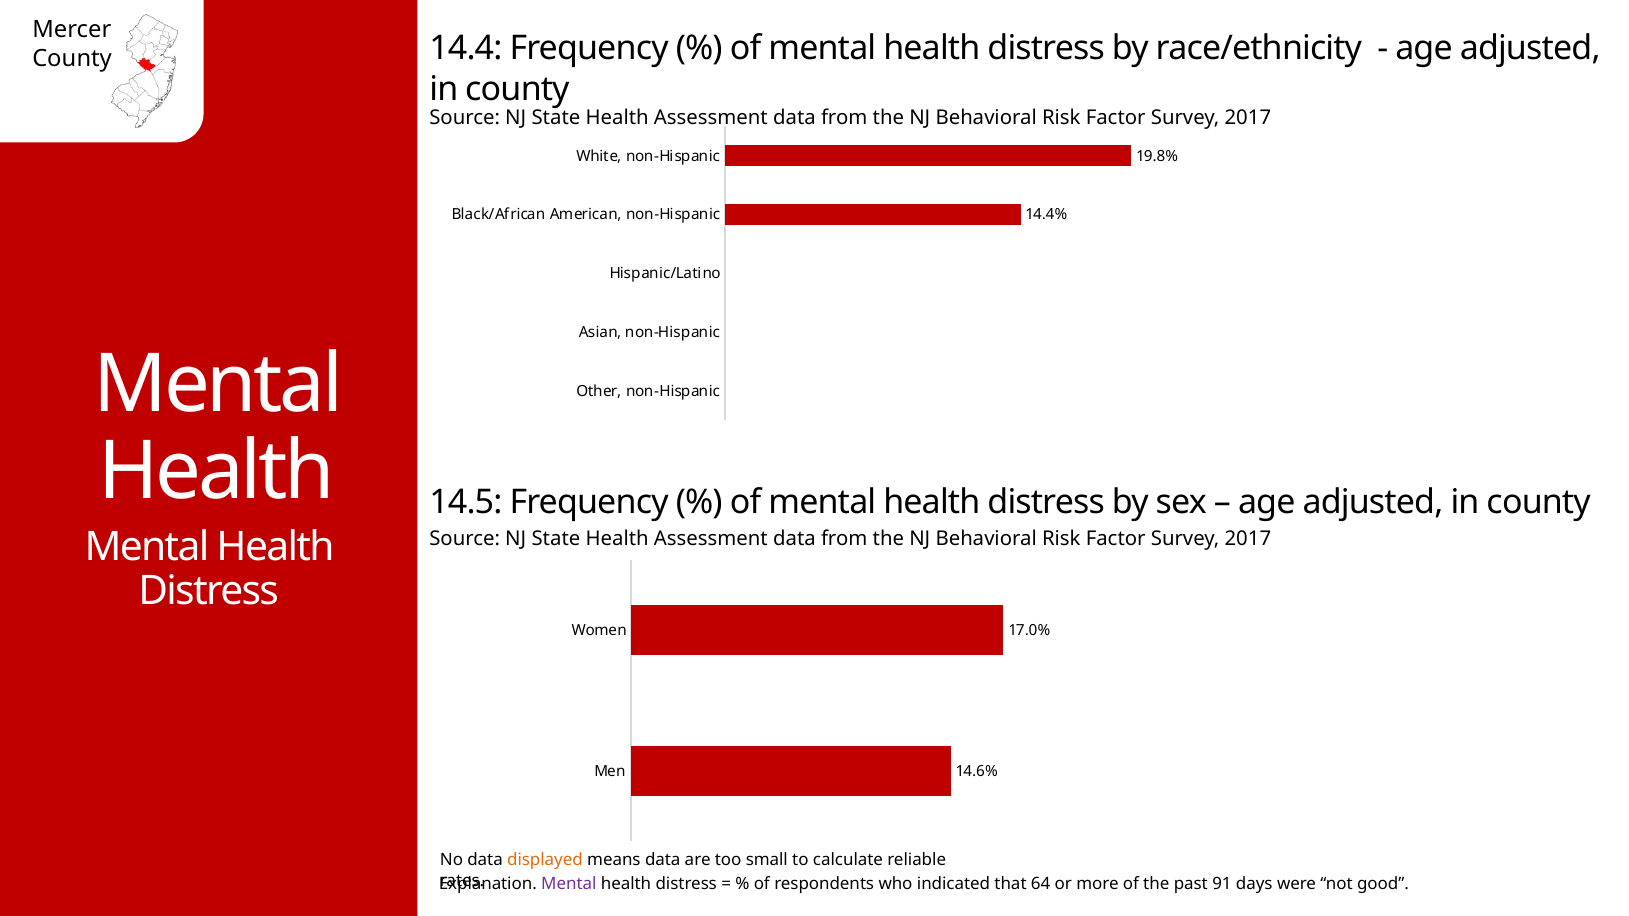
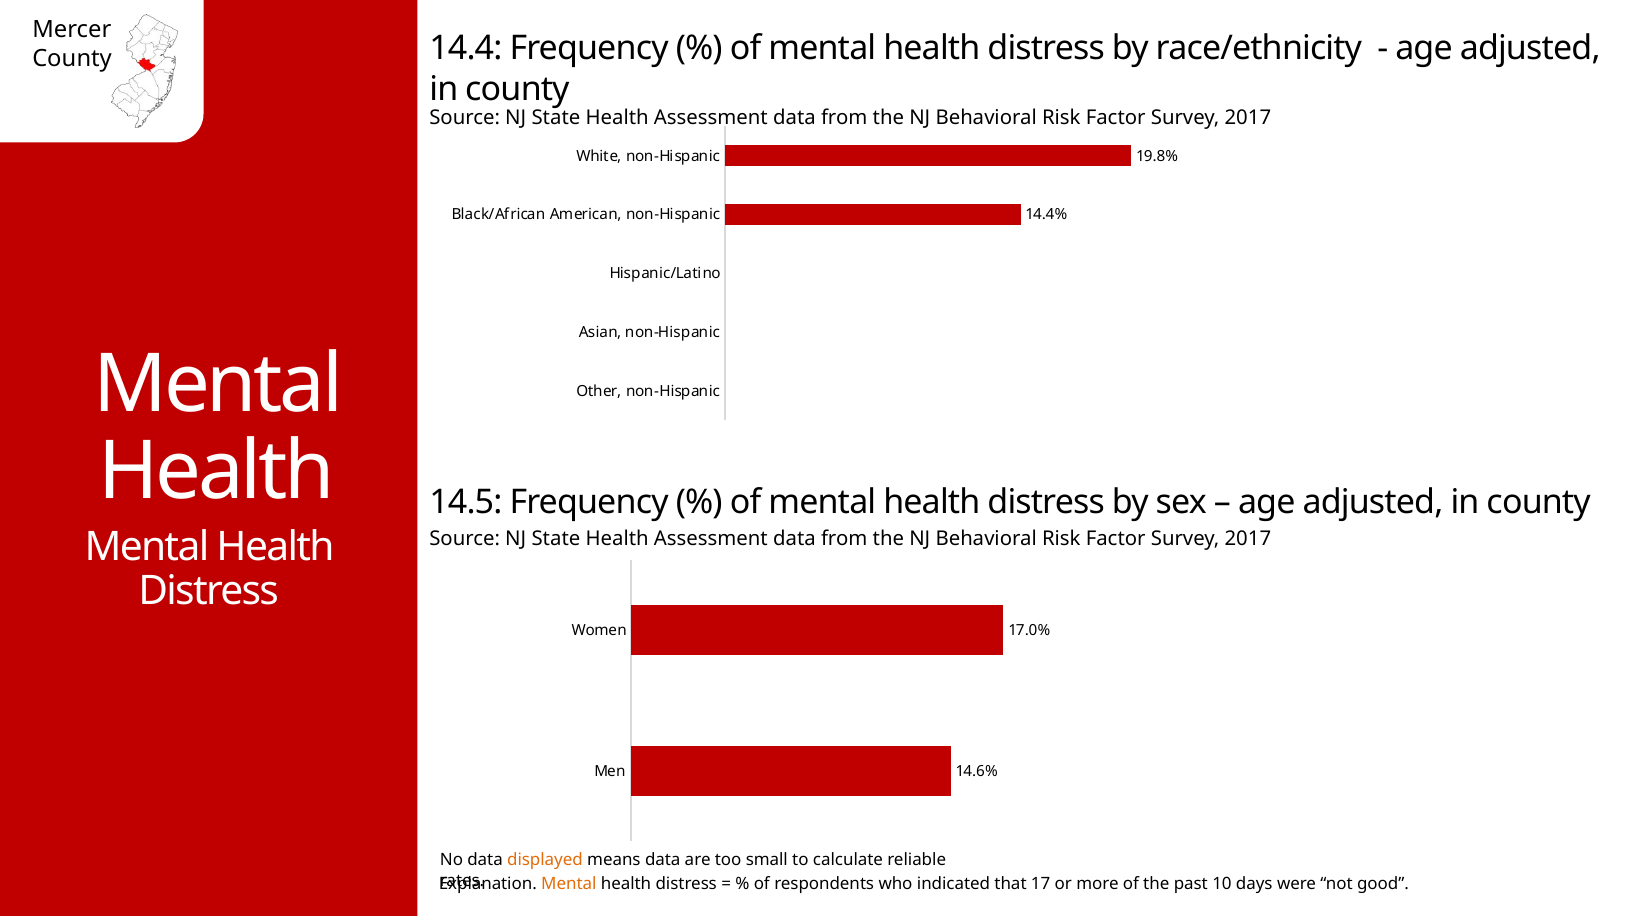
Mental at (569, 884) colour: purple -> orange
64: 64 -> 17
91: 91 -> 10
